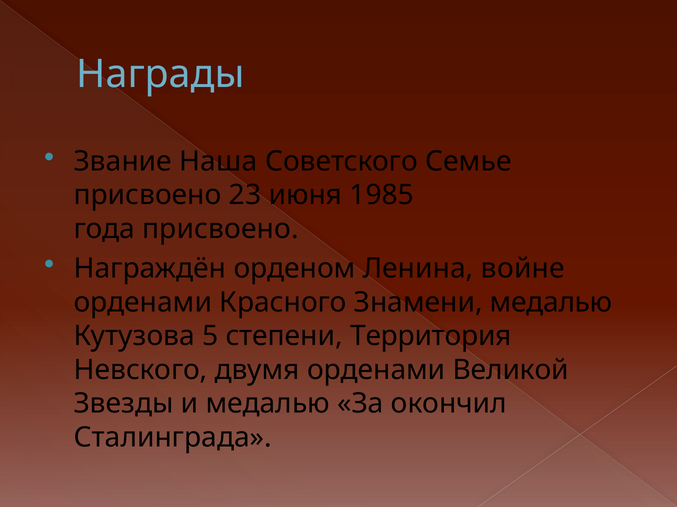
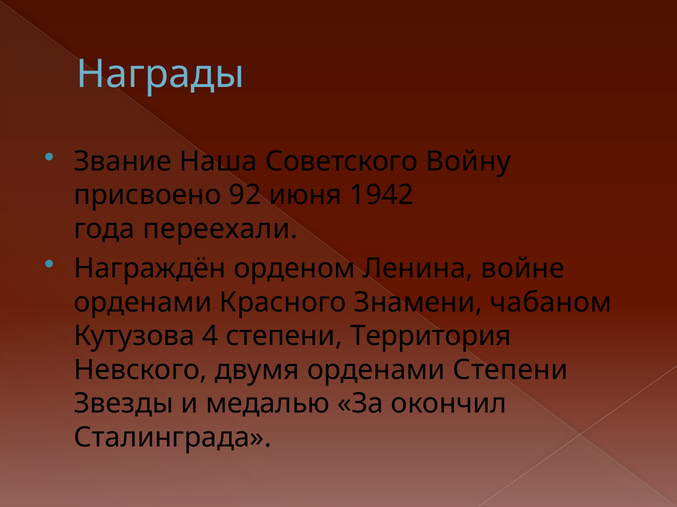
Семье: Семье -> Войну
23: 23 -> 92
1985: 1985 -> 1942
года присвоено: присвоено -> переехали
Знамени медалью: медалью -> чабаном
5: 5 -> 4
орденами Великой: Великой -> Степени
